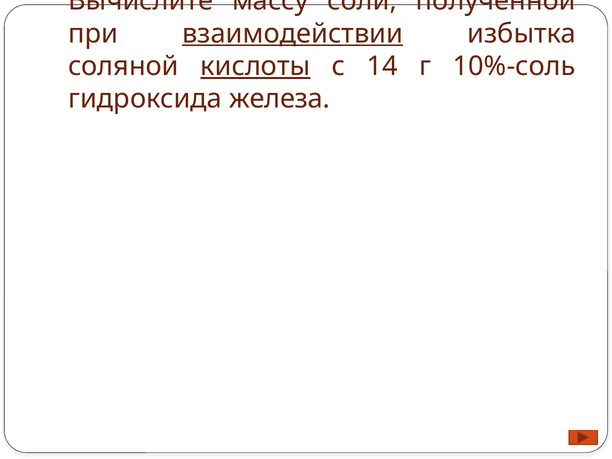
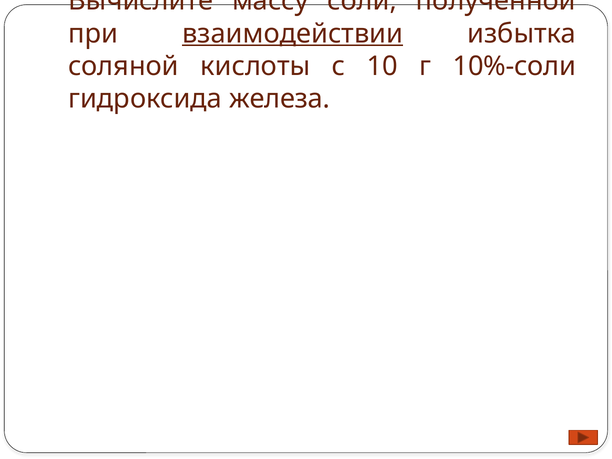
кислоты underline: present -> none
14: 14 -> 10
10%-соль: 10%-соль -> 10%-соли
